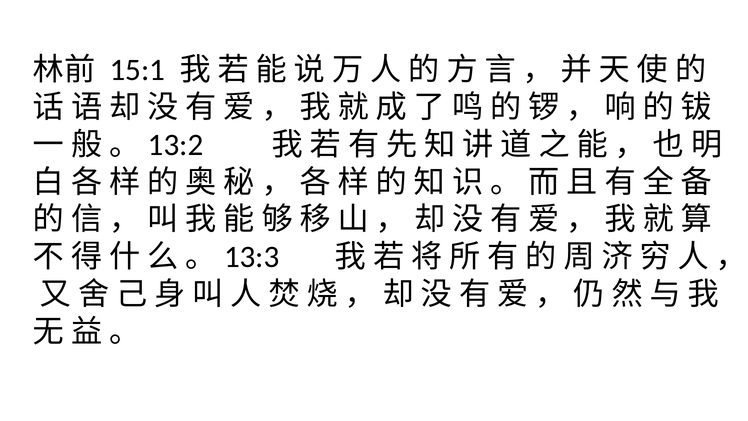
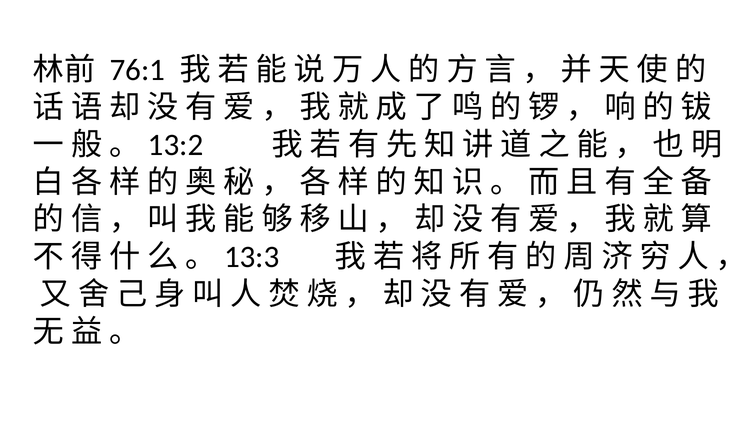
15:1: 15:1 -> 76:1
